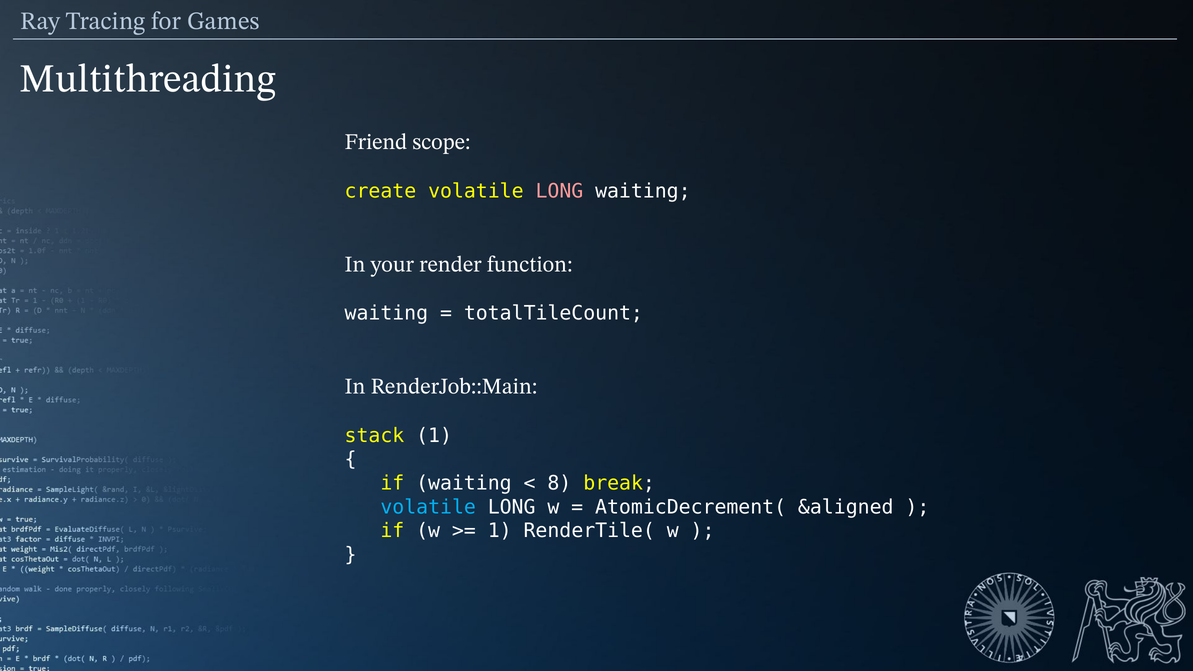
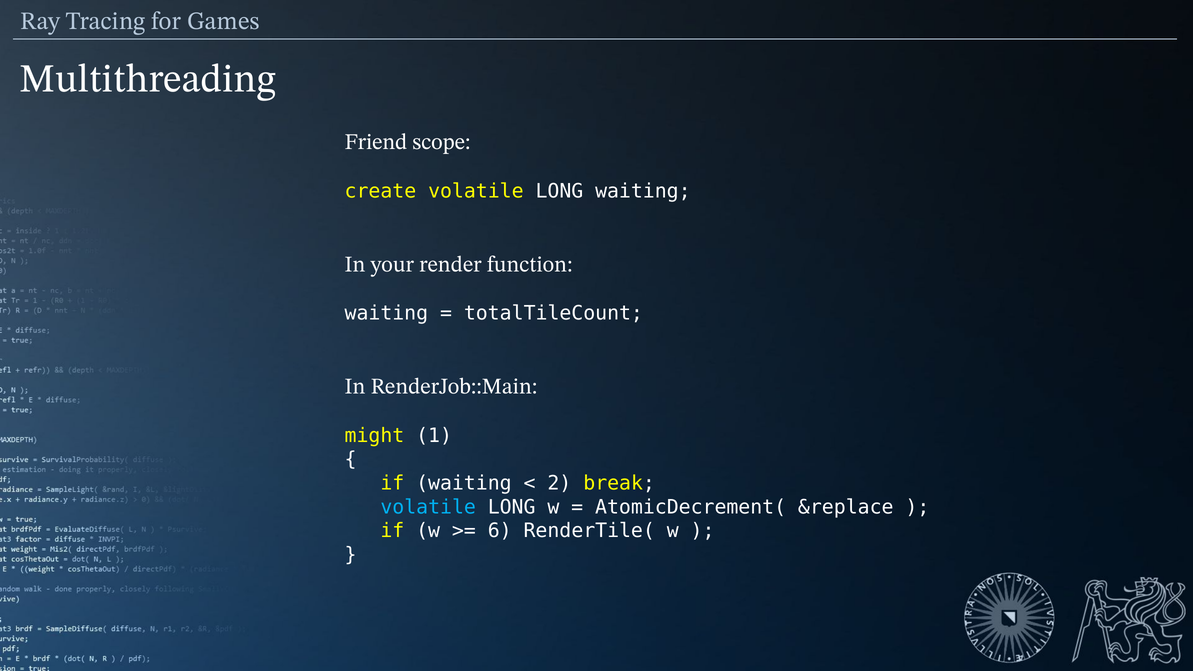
LONG at (559, 191) colour: pink -> white
stack: stack -> might
8: 8 -> 2
&aligned: &aligned -> &replace
1 at (500, 531): 1 -> 6
